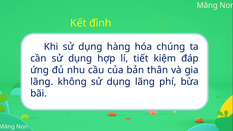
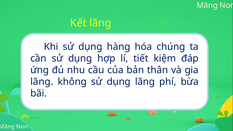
Kết đình: đình -> lãng
